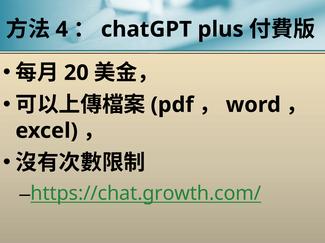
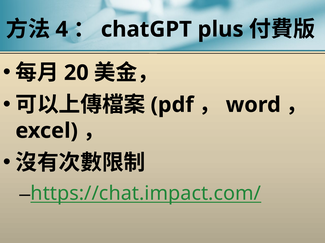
https://chat.growth.com/: https://chat.growth.com/ -> https://chat.impact.com/
